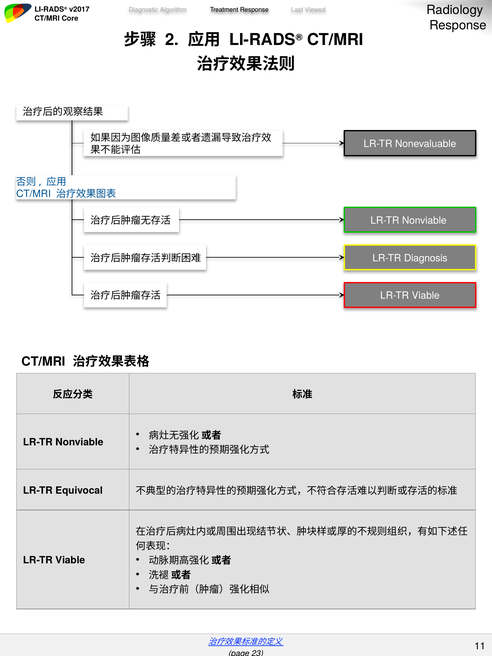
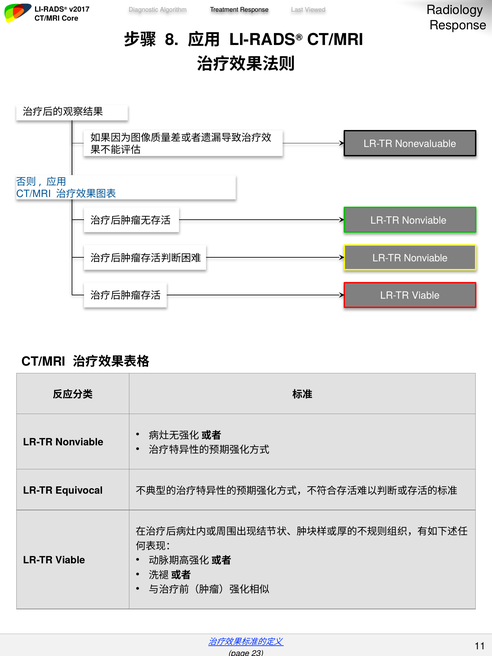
2: 2 -> 8
Diagnosis at (426, 258): Diagnosis -> Nonviable
